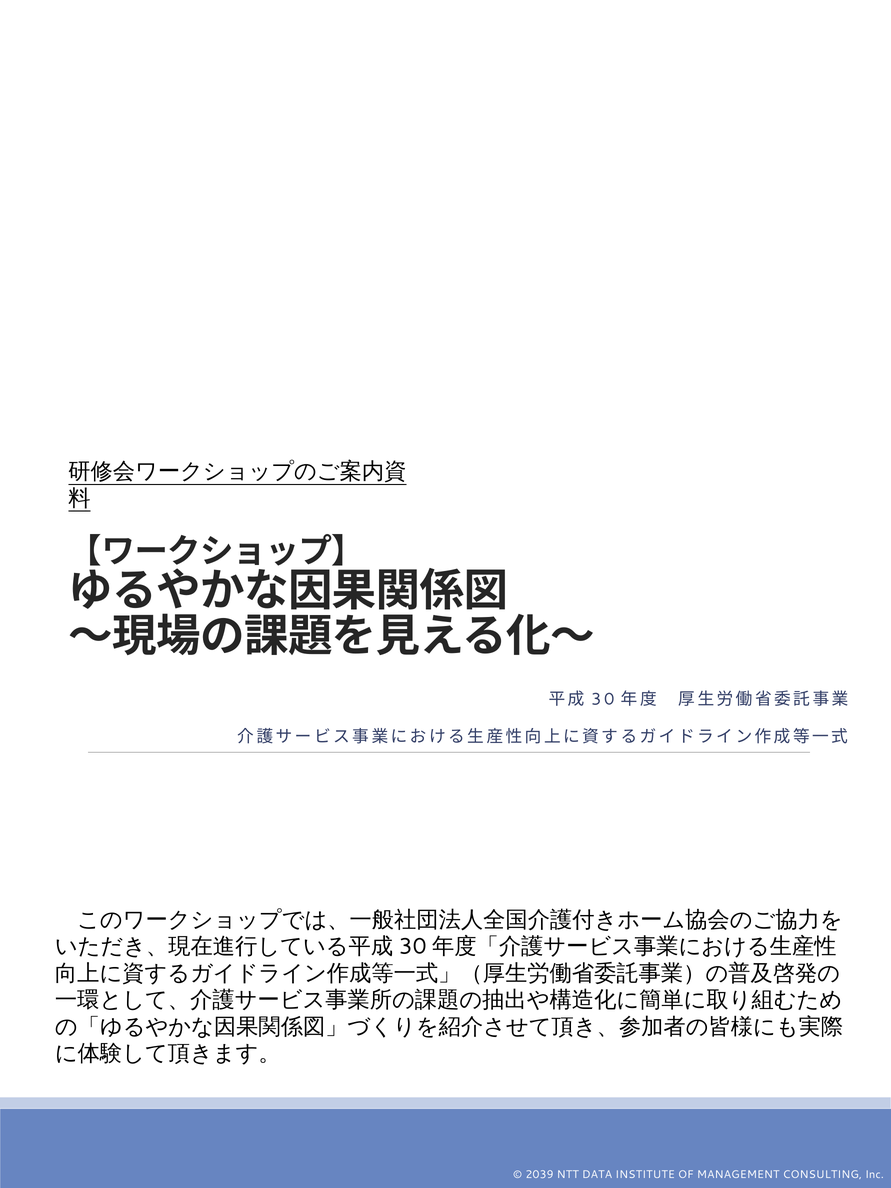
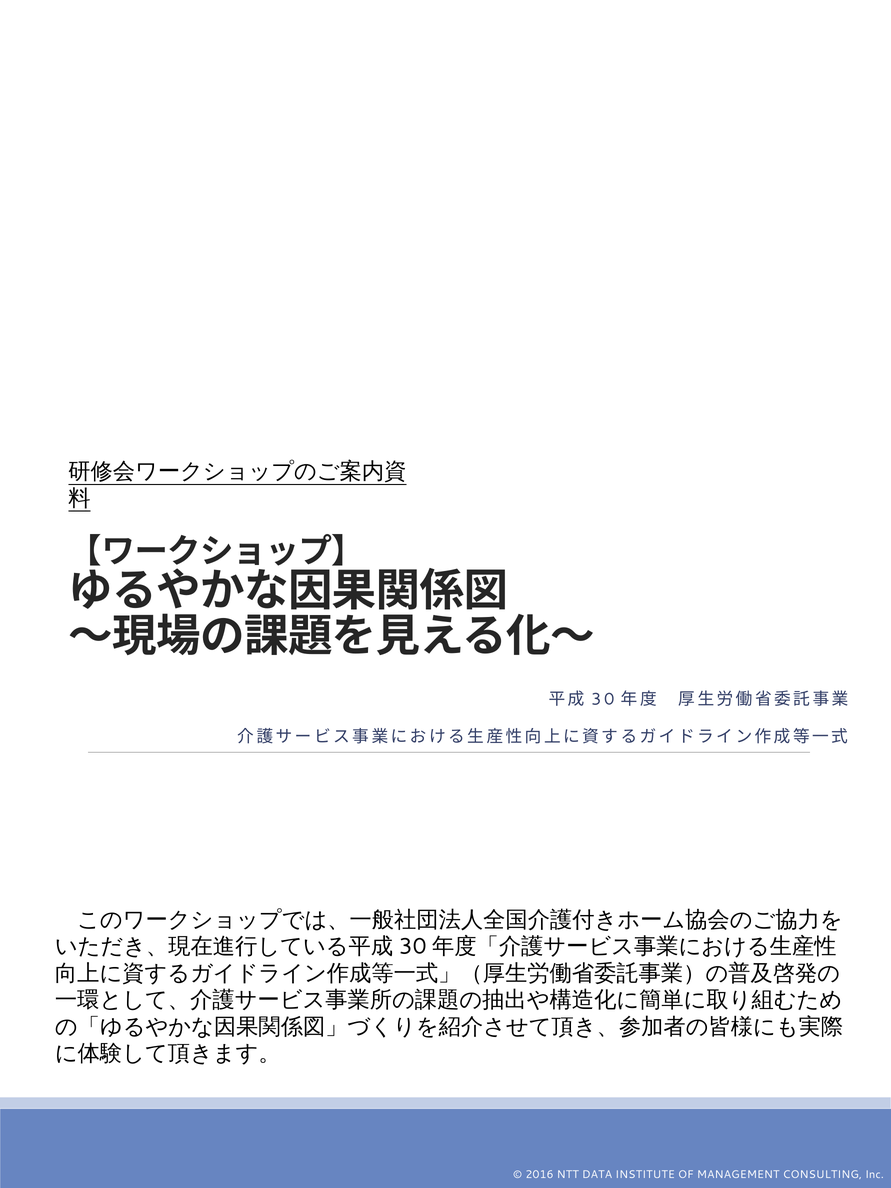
2039: 2039 -> 2016
